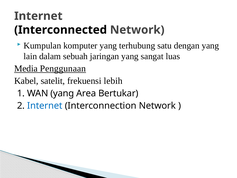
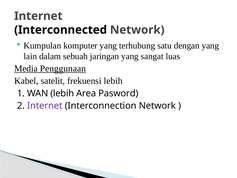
WAN yang: yang -> lebih
Bertukar: Bertukar -> Pasword
Internet at (45, 106) colour: blue -> purple
